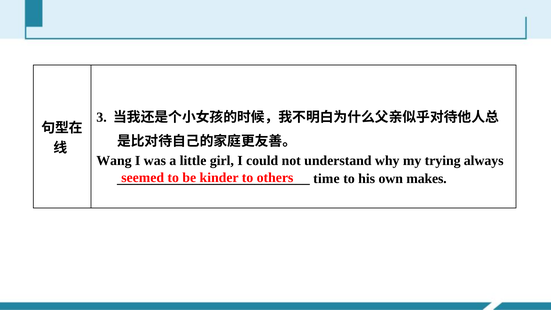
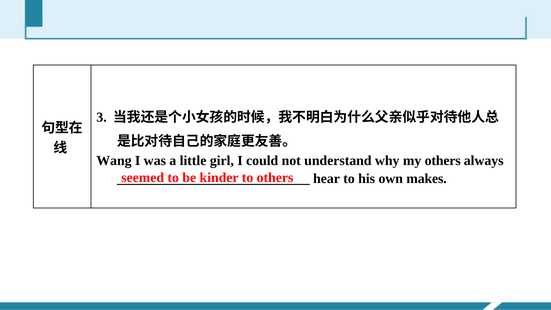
my trying: trying -> others
time: time -> hear
